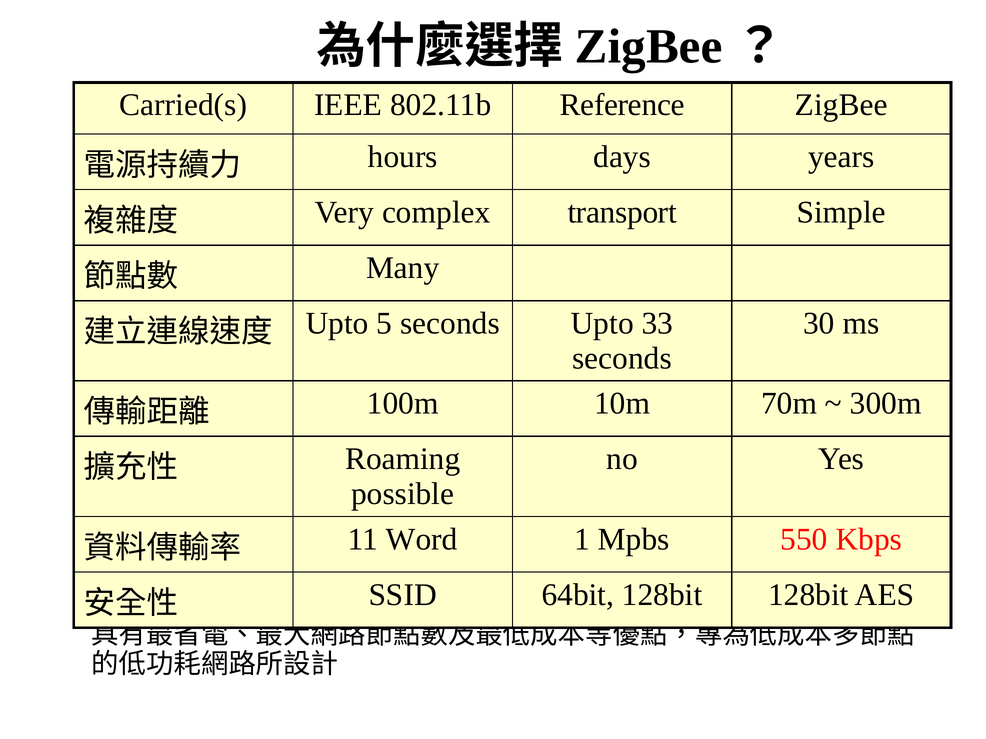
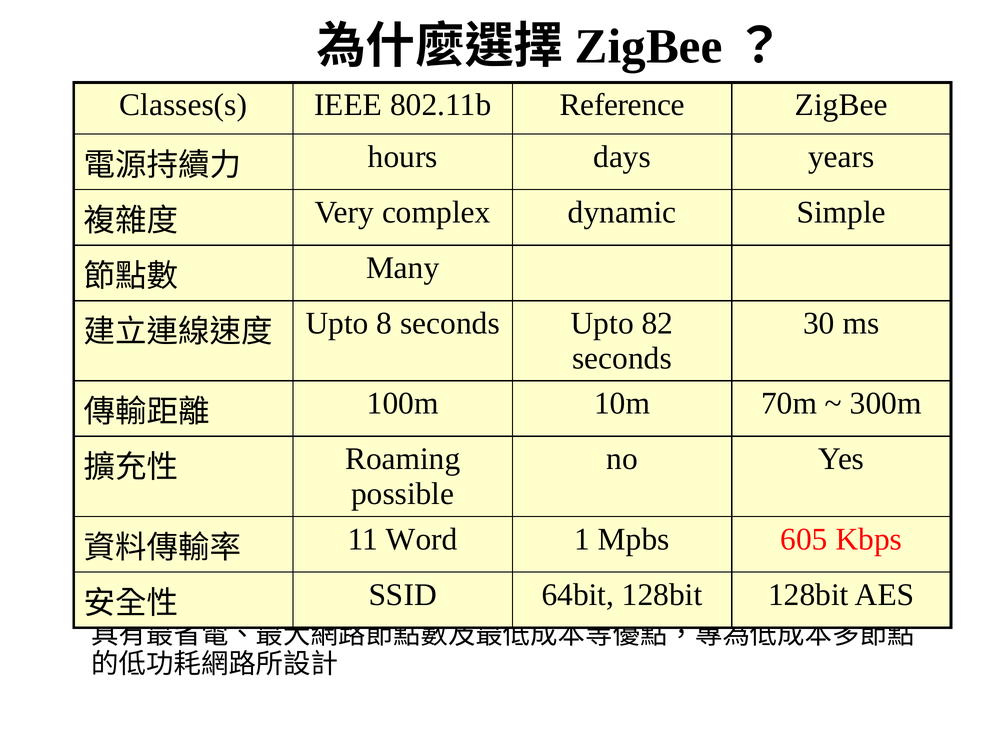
Carried(s: Carried(s -> Classes(s
transport: transport -> dynamic
5: 5 -> 8
33: 33 -> 82
550: 550 -> 605
